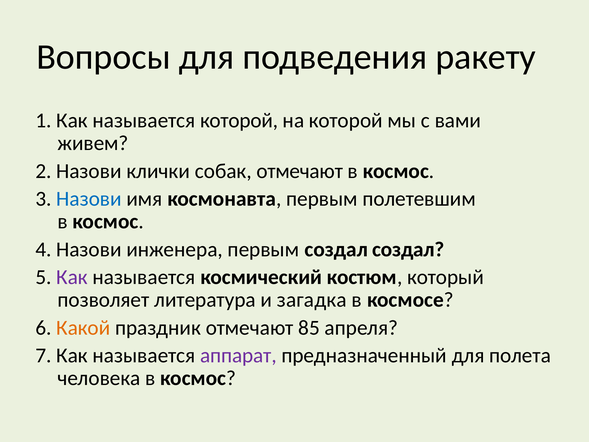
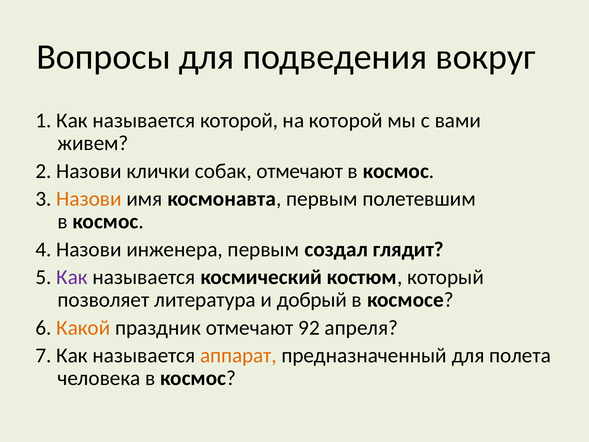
ракету: ракету -> вокруг
Назови at (89, 199) colour: blue -> orange
создал создал: создал -> глядит
загадка: загадка -> добрый
85: 85 -> 92
аппарат colour: purple -> orange
